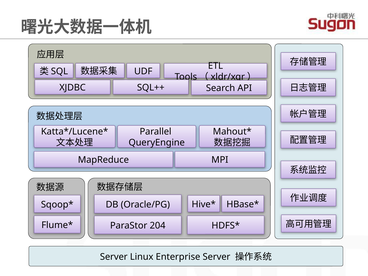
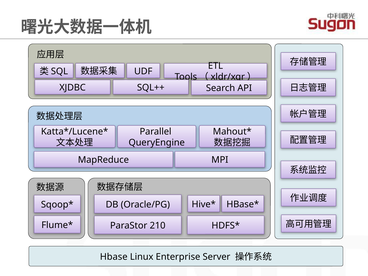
204: 204 -> 210
Server at (114, 257): Server -> Hbase
